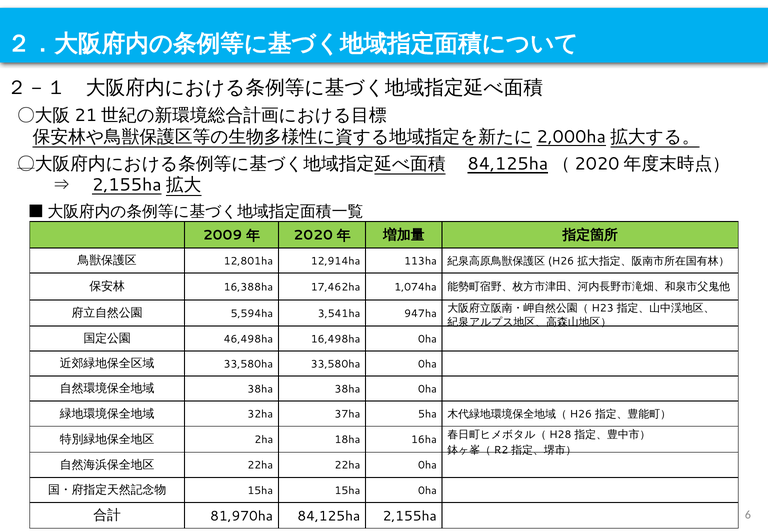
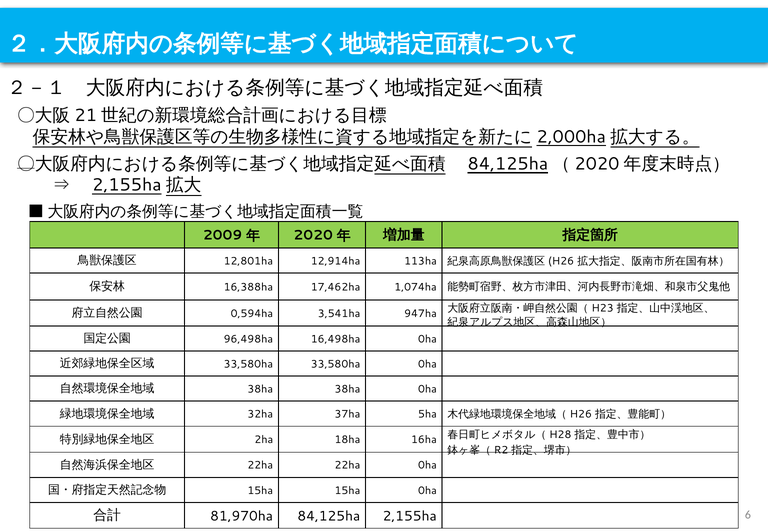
5,594ha: 5,594ha -> 0,594ha
46,498ha: 46,498ha -> 96,498ha
